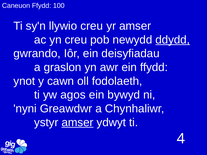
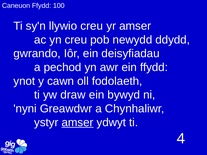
ddydd underline: present -> none
graslon: graslon -> pechod
agos: agos -> draw
